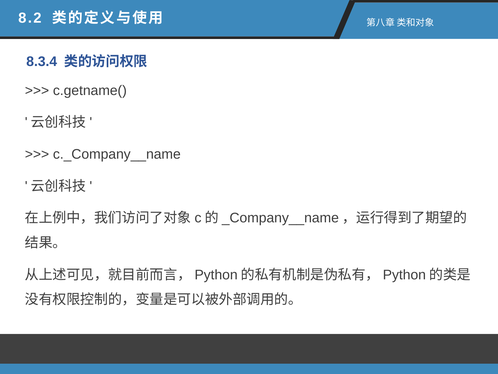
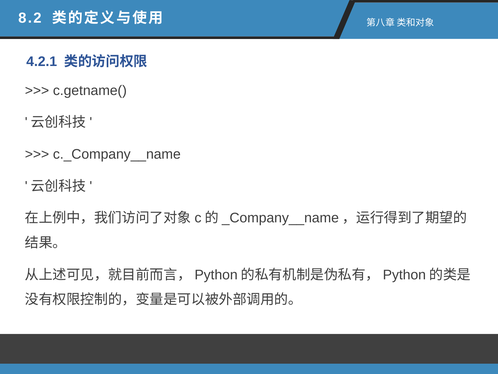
8.3.4: 8.3.4 -> 4.2.1
